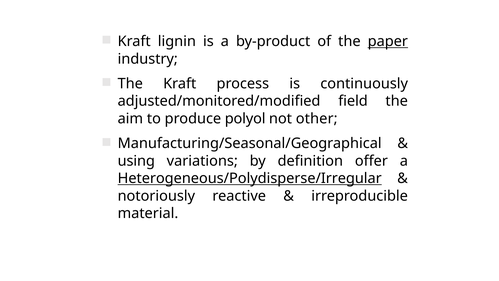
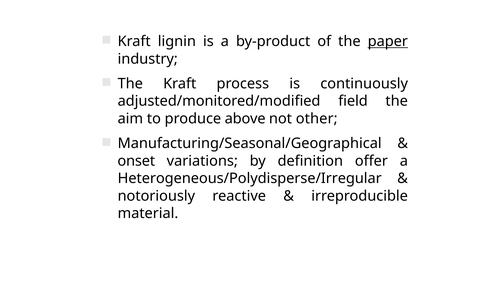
polyol: polyol -> above
using: using -> onset
Heterogeneous/Polydisperse/Irregular underline: present -> none
